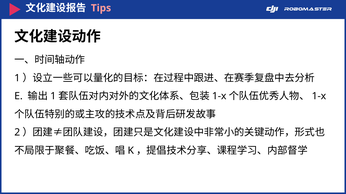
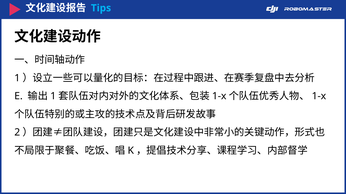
Tips colour: pink -> light blue
